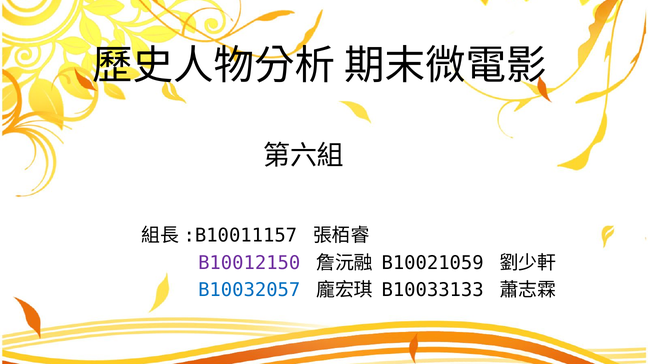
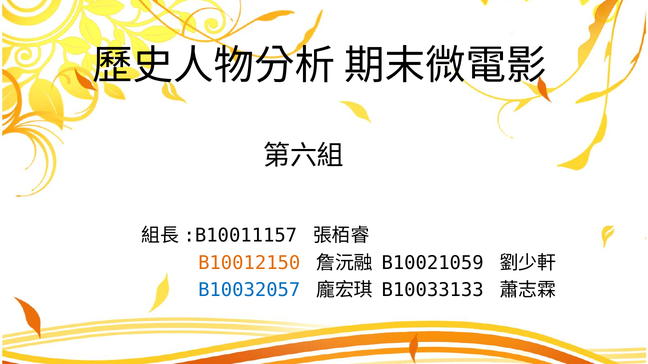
B10012150 colour: purple -> orange
